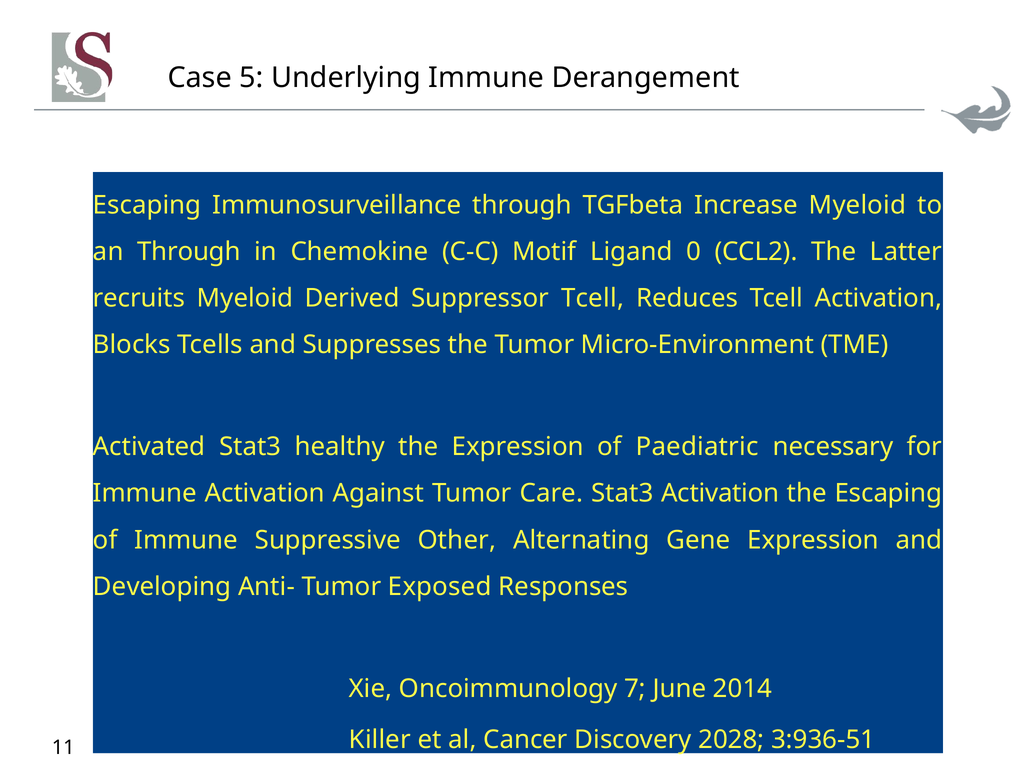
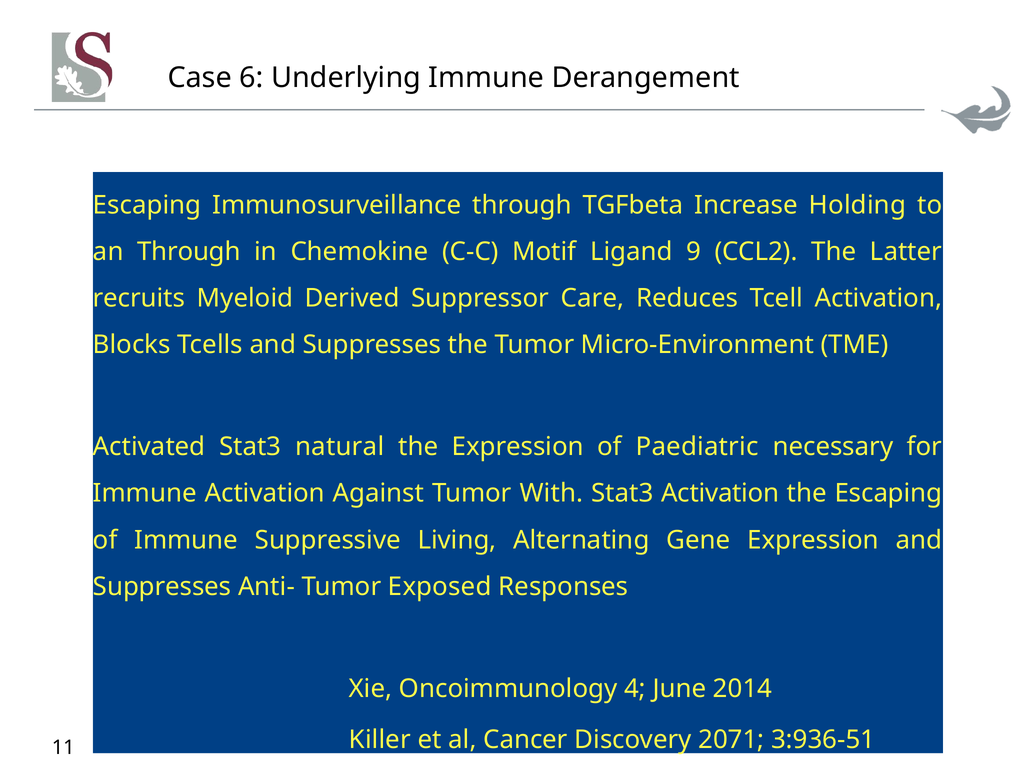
5: 5 -> 6
Increase Myeloid: Myeloid -> Holding
0: 0 -> 9
Suppressor Tcell: Tcell -> Care
healthy: healthy -> natural
Care: Care -> With
Other: Other -> Living
Developing at (162, 587): Developing -> Suppresses
7: 7 -> 4
2028: 2028 -> 2071
